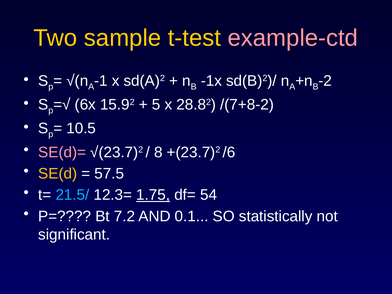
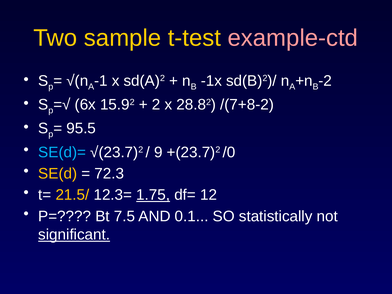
5: 5 -> 2
10.5: 10.5 -> 95.5
SE(d)= colour: pink -> light blue
8: 8 -> 9
/6: /6 -> /0
57.5: 57.5 -> 72.3
21.5/ colour: light blue -> yellow
54: 54 -> 12
7.2: 7.2 -> 7.5
significant underline: none -> present
